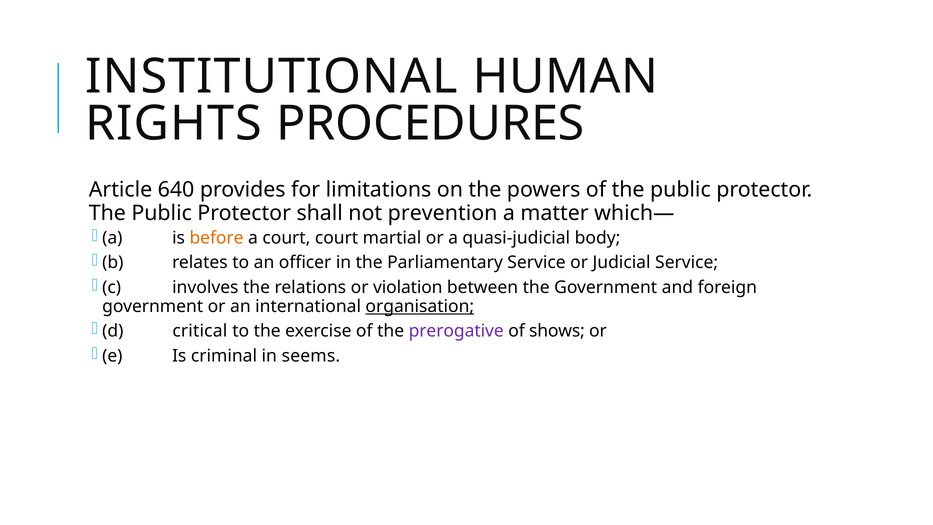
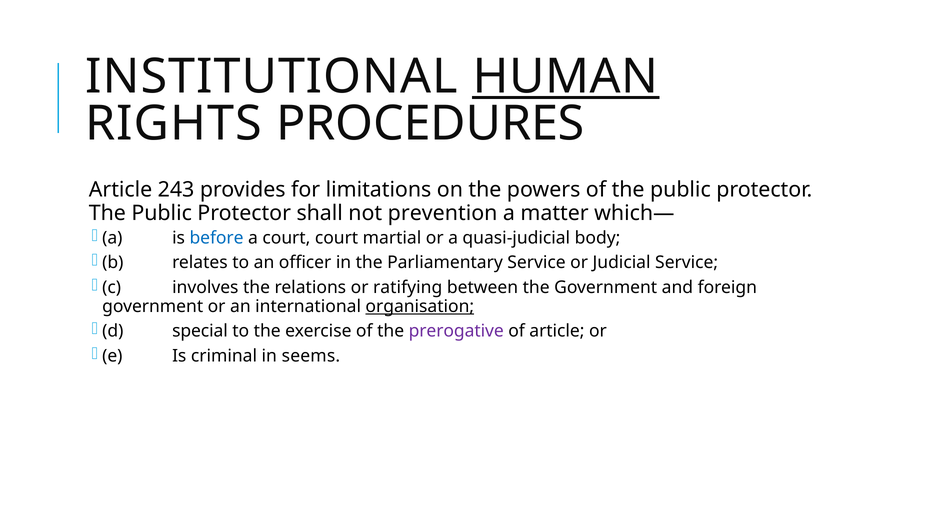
HUMAN underline: none -> present
640: 640 -> 243
before colour: orange -> blue
violation: violation -> ratifying
critical: critical -> special
of shows: shows -> article
